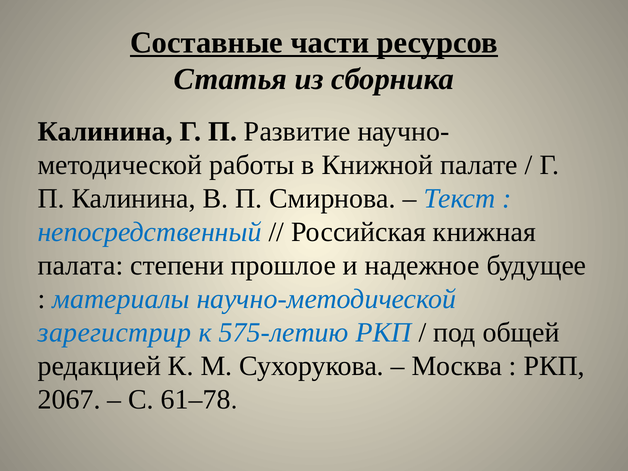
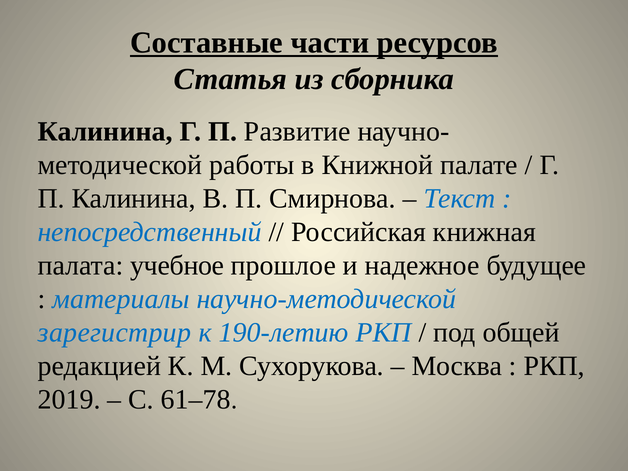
степени: степени -> учебное
575-летию: 575-летию -> 190-летию
2067: 2067 -> 2019
